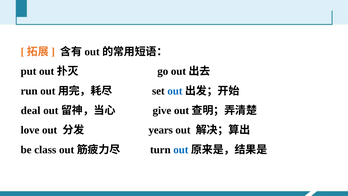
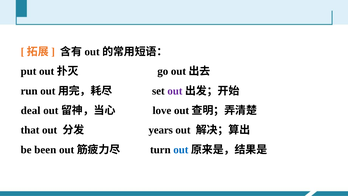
out at (175, 91) colour: blue -> purple
give: give -> love
love: love -> that
class: class -> been
